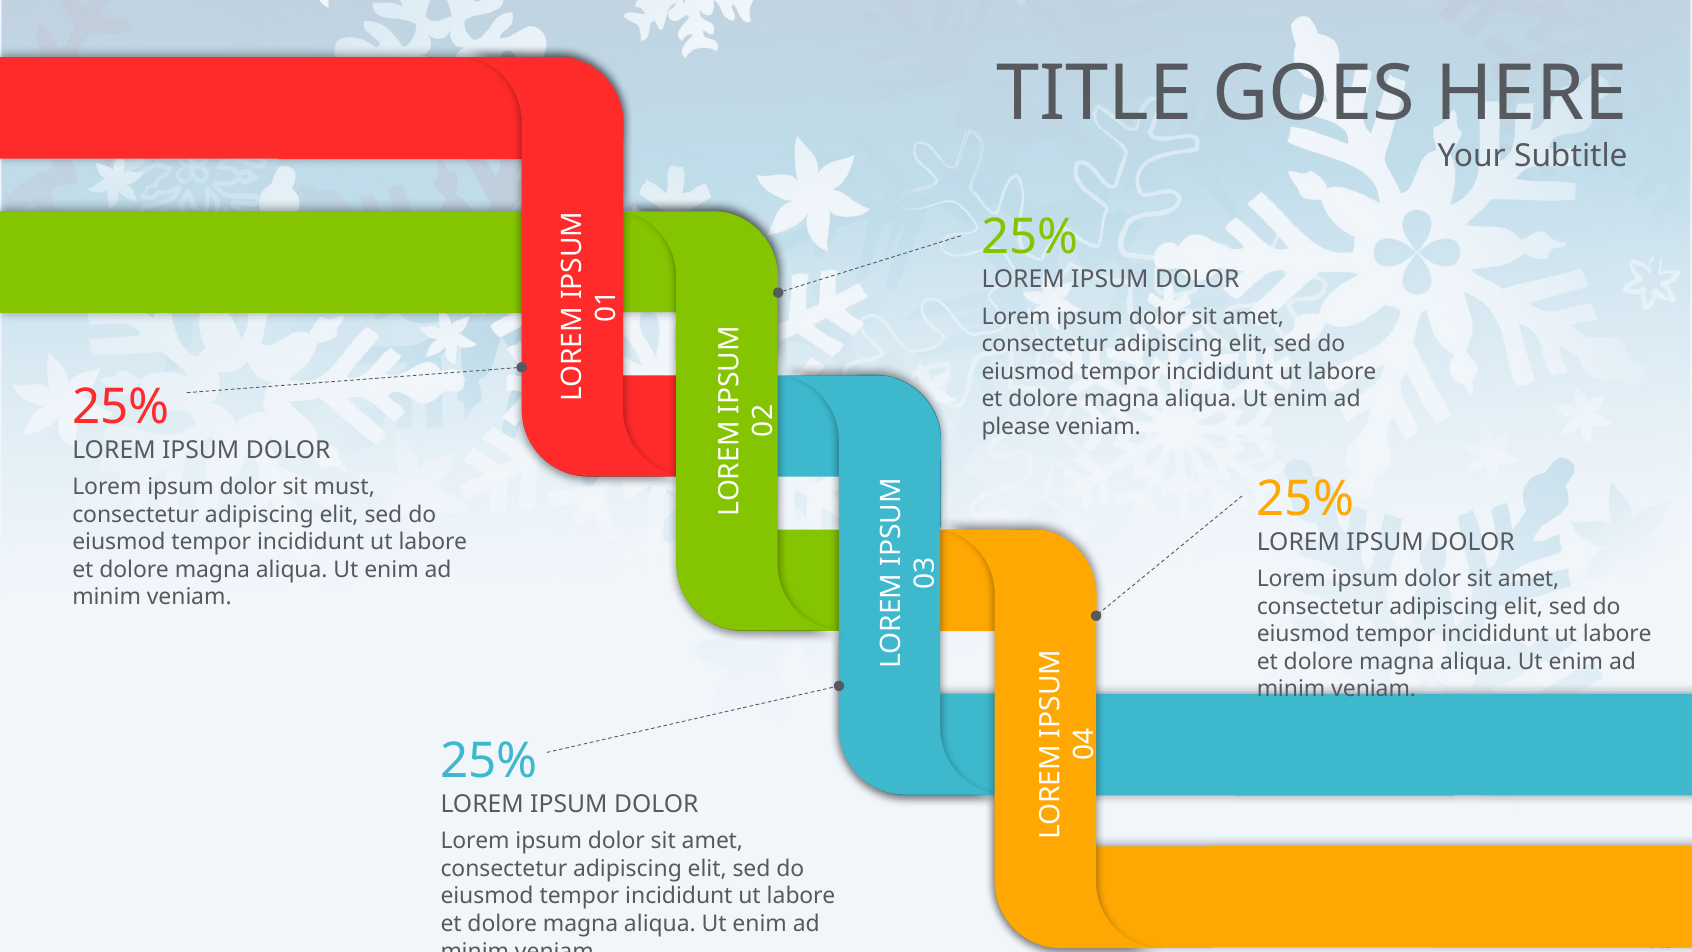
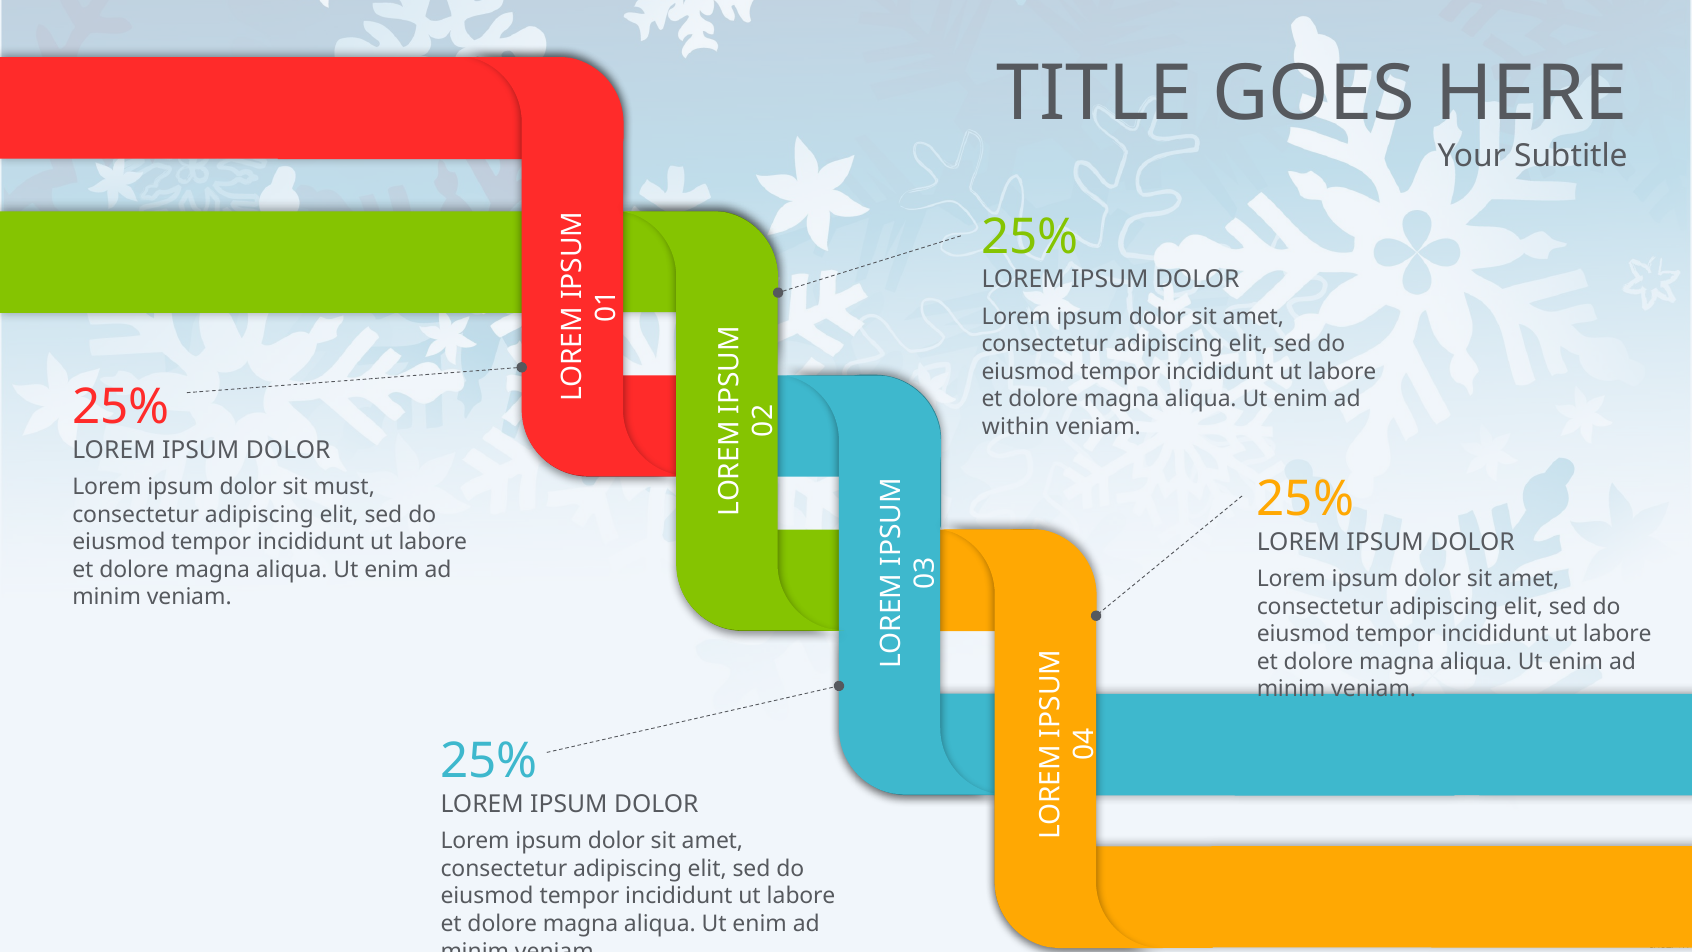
please: please -> within
